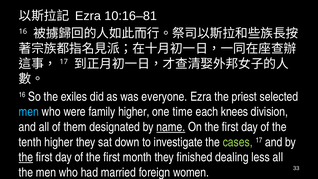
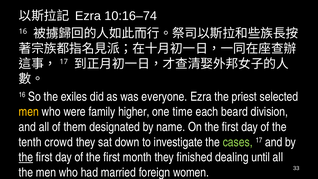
10:16–81: 10:16–81 -> 10:16–74
men at (29, 112) colour: light blue -> yellow
knees: knees -> beard
name underline: present -> none
tenth higher: higher -> crowd
less: less -> until
